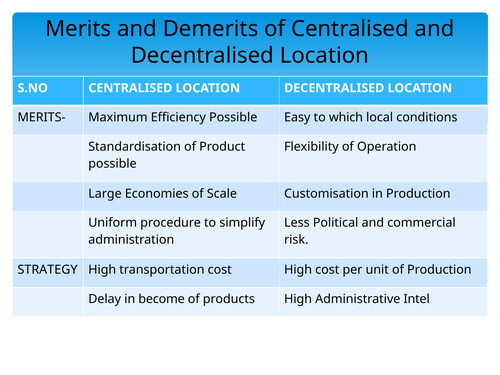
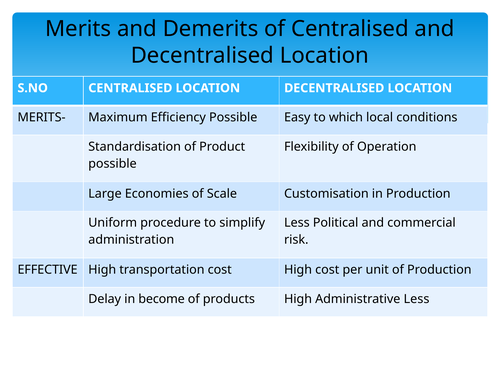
STRATEGY: STRATEGY -> EFFECTIVE
Administrative Intel: Intel -> Less
